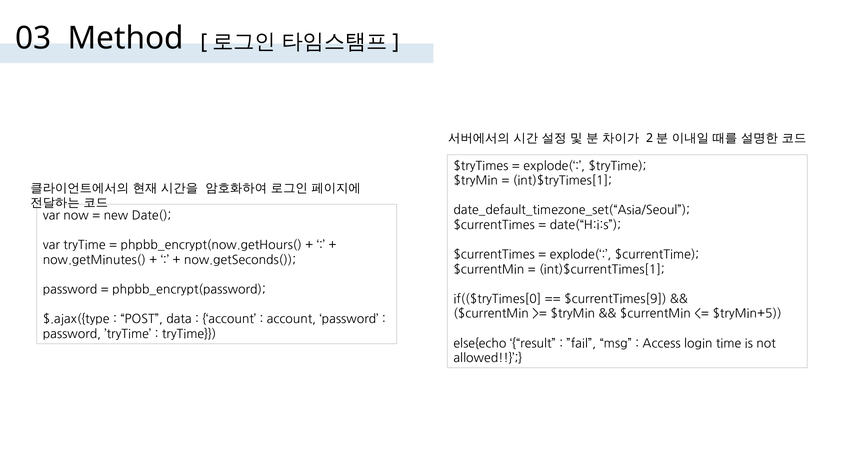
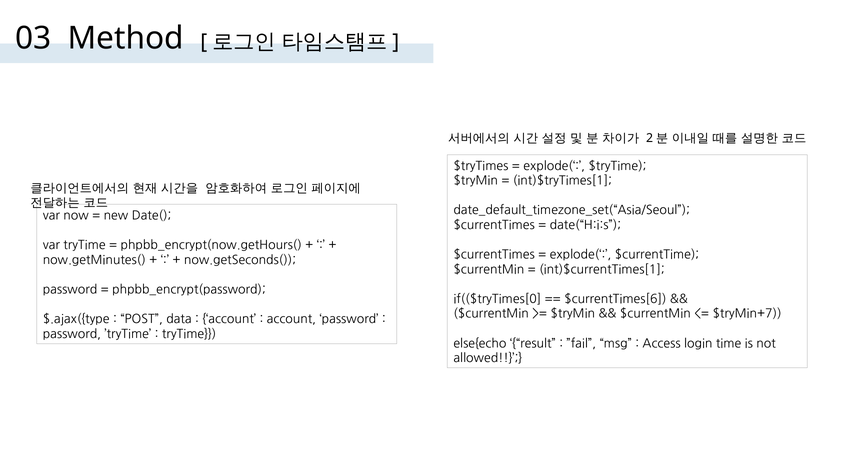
$currentTimes[9: $currentTimes[9 -> $currentTimes[6
$tryMin+5: $tryMin+5 -> $tryMin+7
